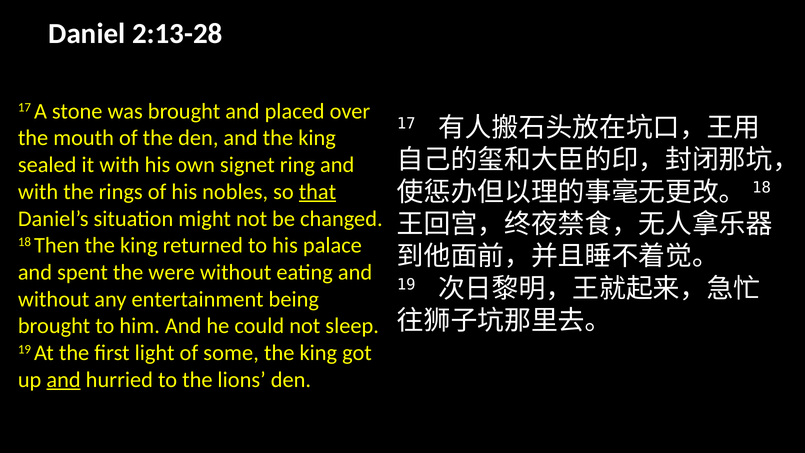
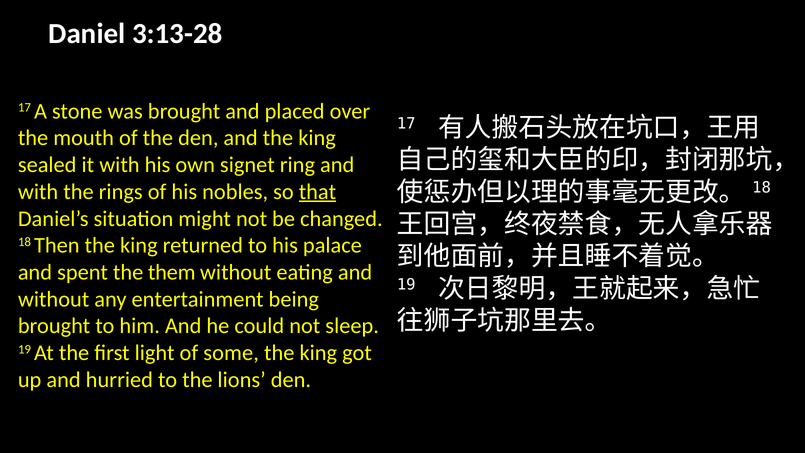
2:13-28: 2:13-28 -> 3:13-28
were: were -> them
and at (64, 380) underline: present -> none
